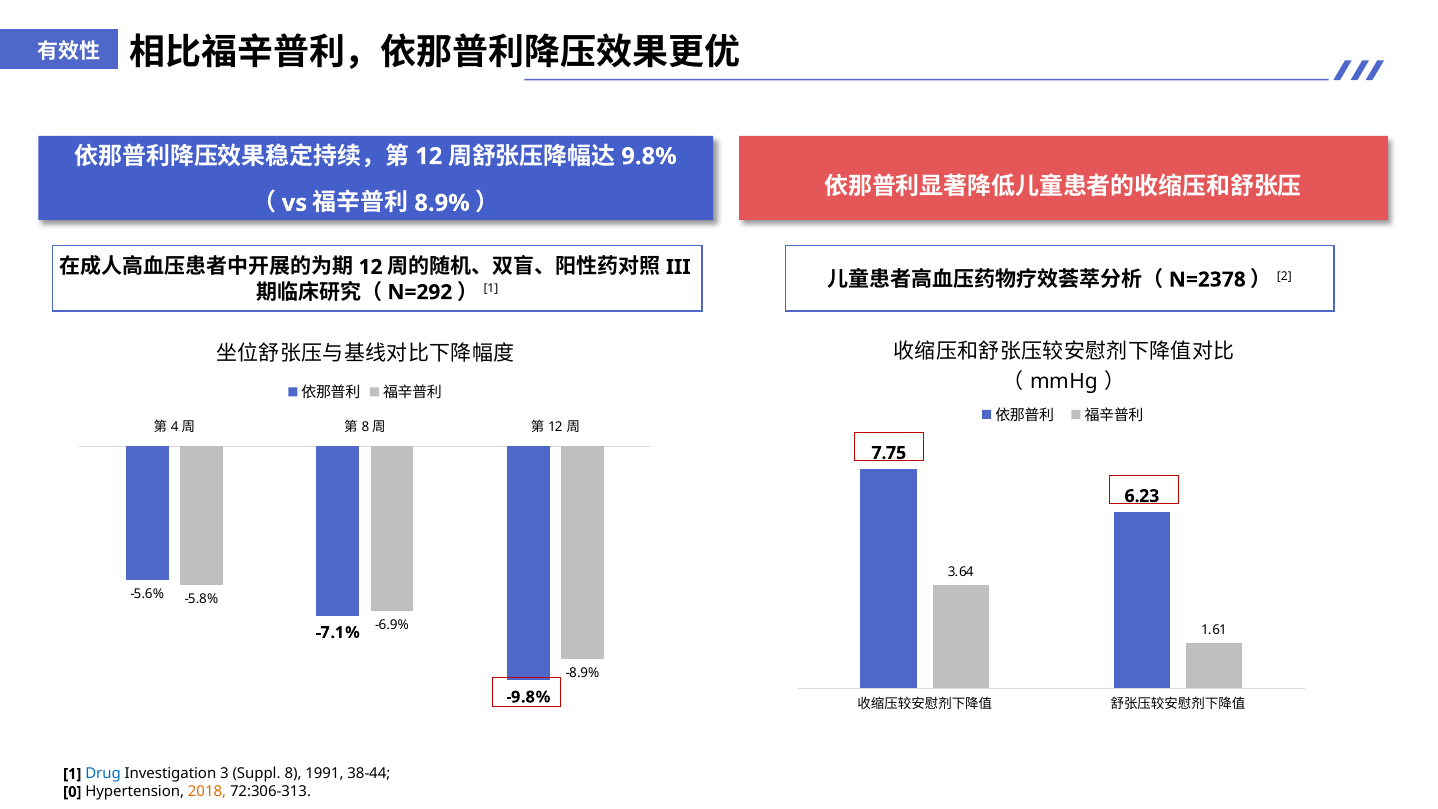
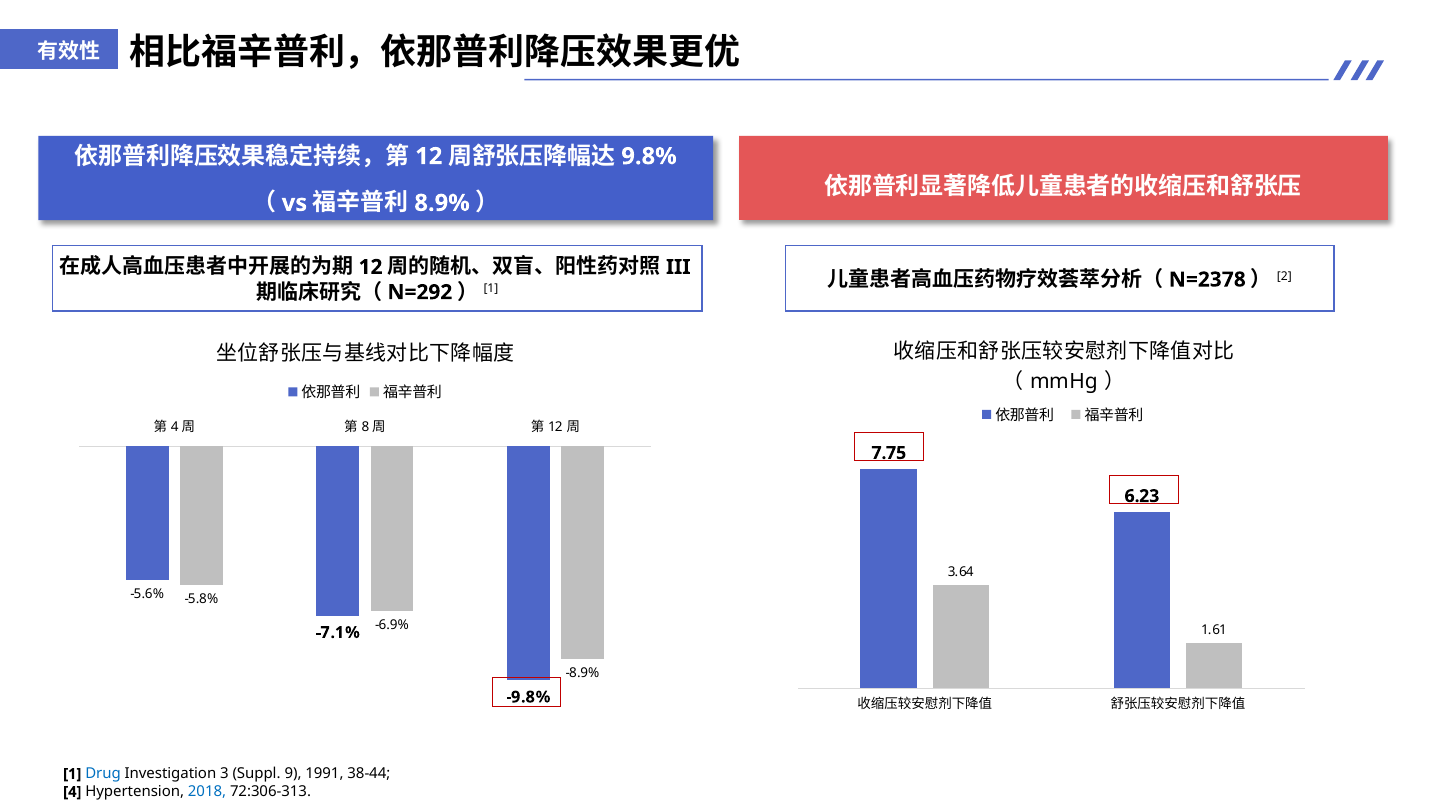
8: 8 -> 9
0: 0 -> 4
2018 colour: orange -> blue
